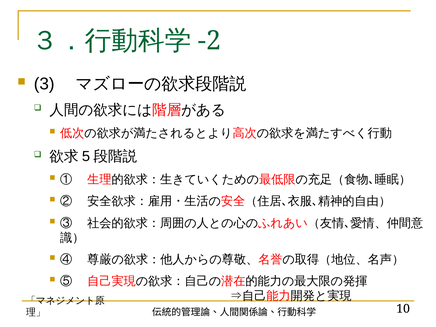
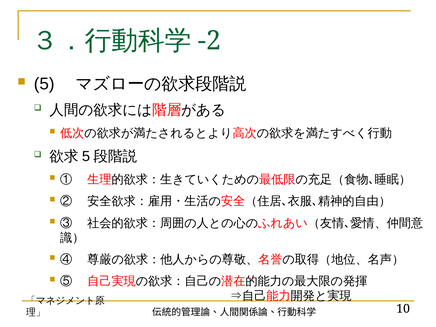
3 at (44, 84): 3 -> 5
